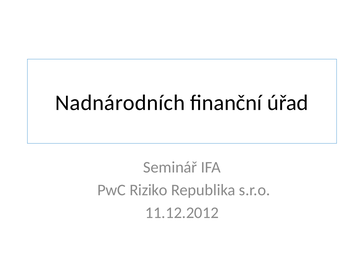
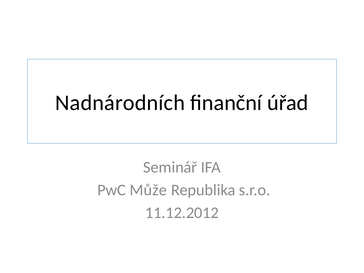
Riziko: Riziko -> Může
